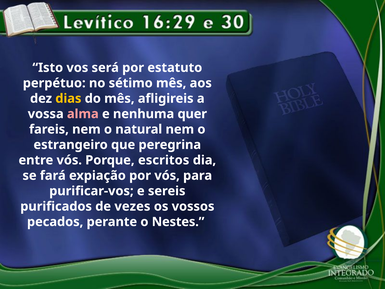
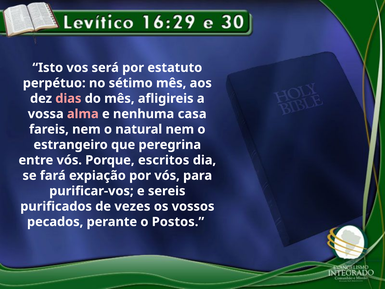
dias colour: yellow -> pink
quer: quer -> casa
Nestes: Nestes -> Postos
